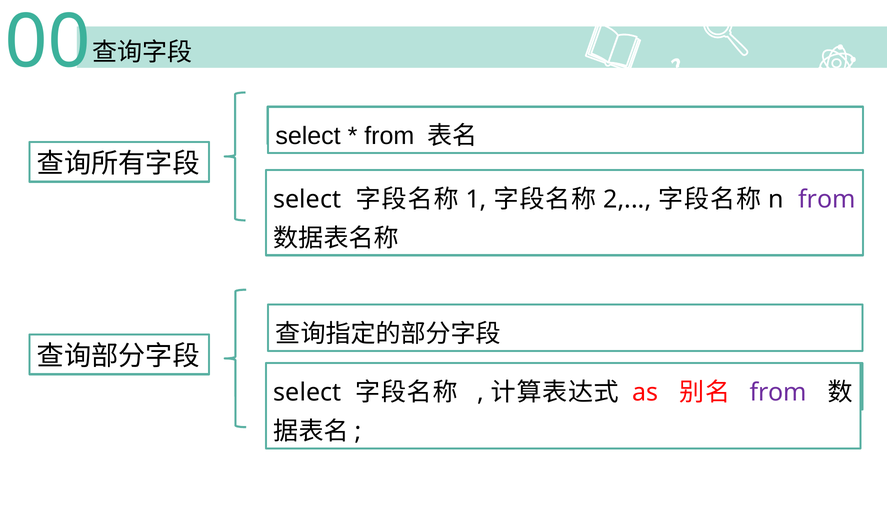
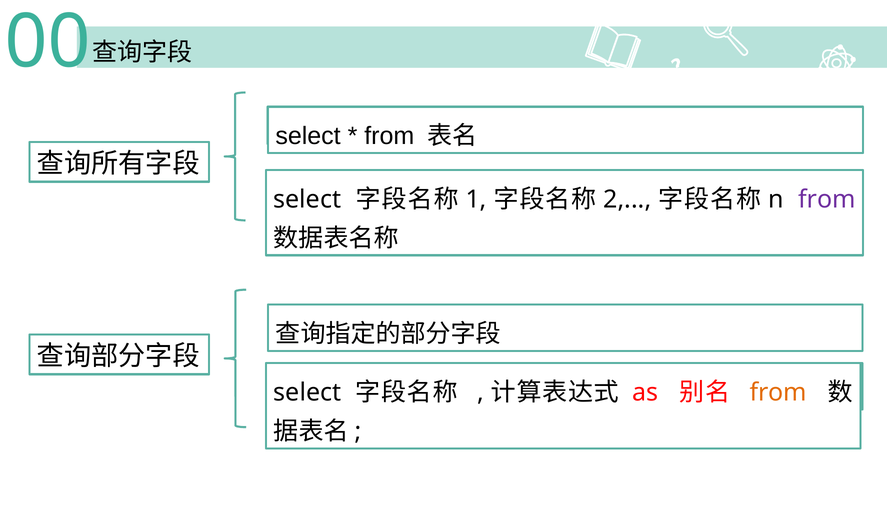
from at (778, 393) colour: purple -> orange
